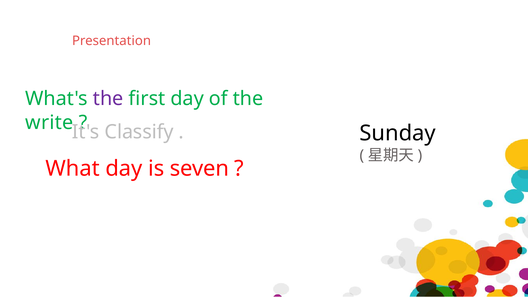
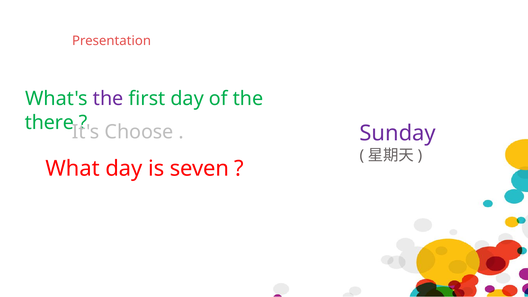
write: write -> there
Classify: Classify -> Choose
Sunday colour: black -> purple
